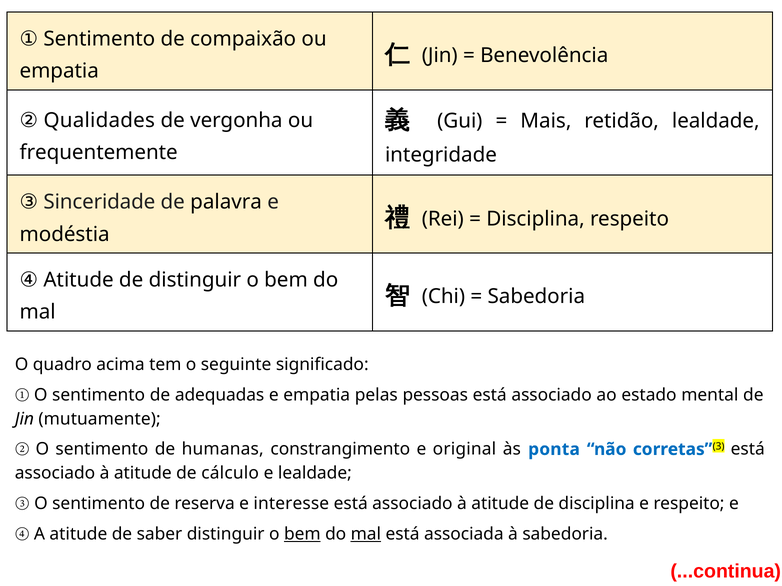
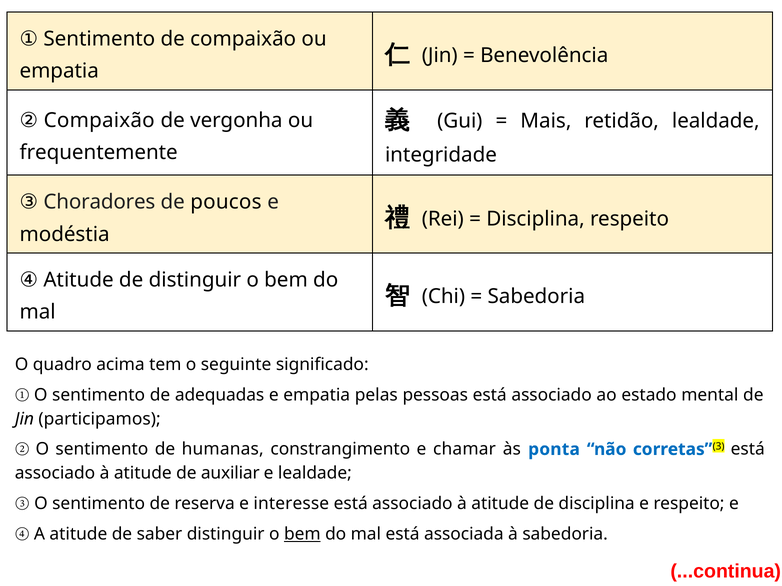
② Qualidades: Qualidades -> Compaixão
Sinceridade: Sinceridade -> Choradores
palavra: palavra -> poucos
mutuamente: mutuamente -> participamos
original: original -> chamar
cálculo: cálculo -> auxiliar
mal at (366, 535) underline: present -> none
